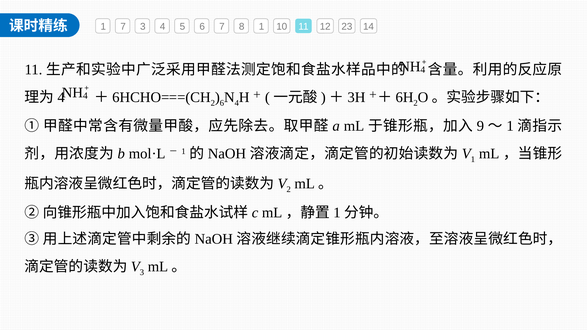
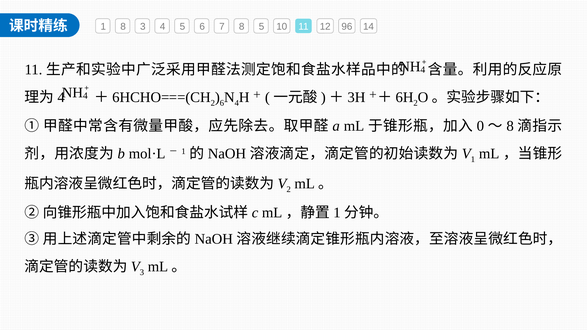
1 7: 7 -> 8
8 1: 1 -> 5
23: 23 -> 96
9: 9 -> 0
1 at (510, 126): 1 -> 8
